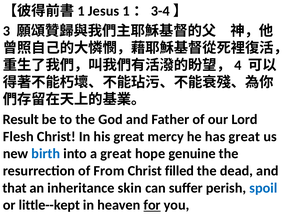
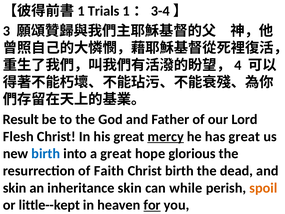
Jesus: Jesus -> Trials
mercy underline: none -> present
genuine: genuine -> glorious
From: From -> Faith
Christ filled: filled -> birth
that at (15, 188): that -> skin
suffer: suffer -> while
spoil colour: blue -> orange
